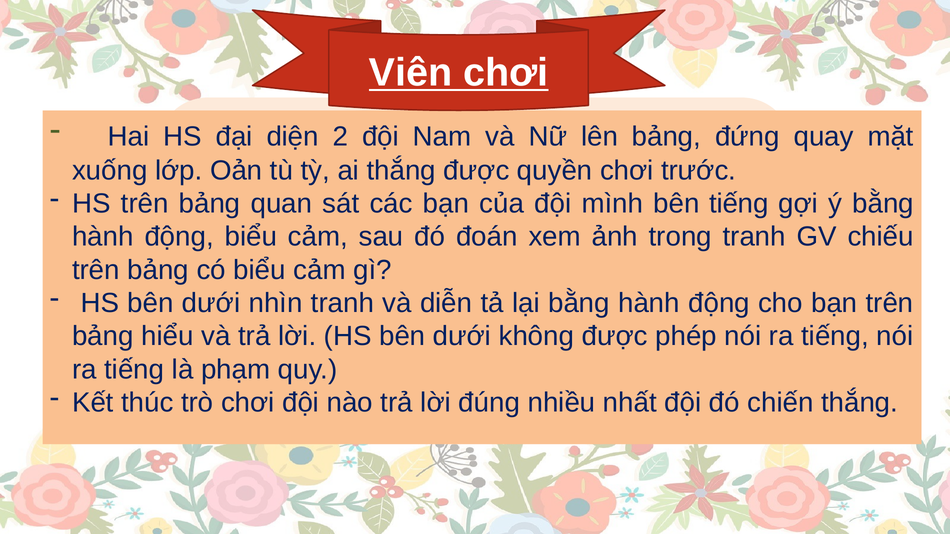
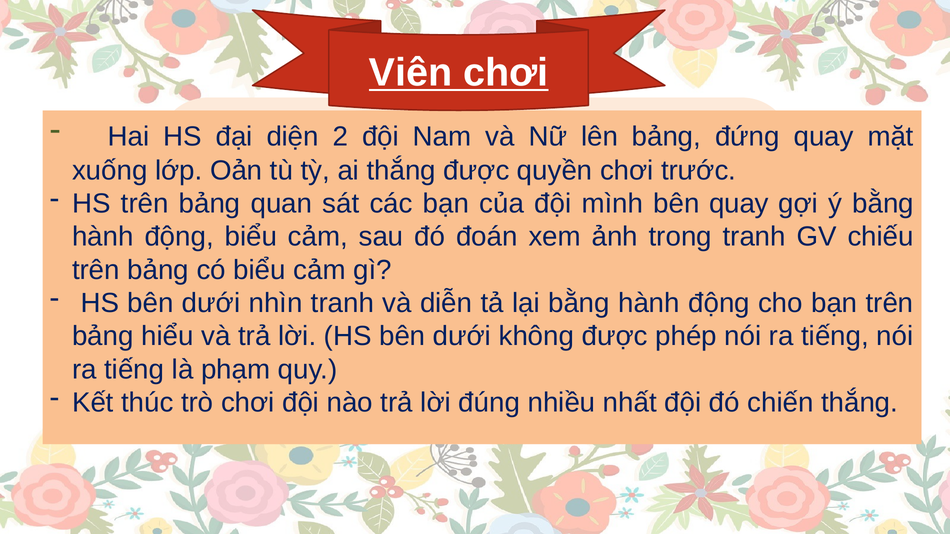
bên tiếng: tiếng -> quay
